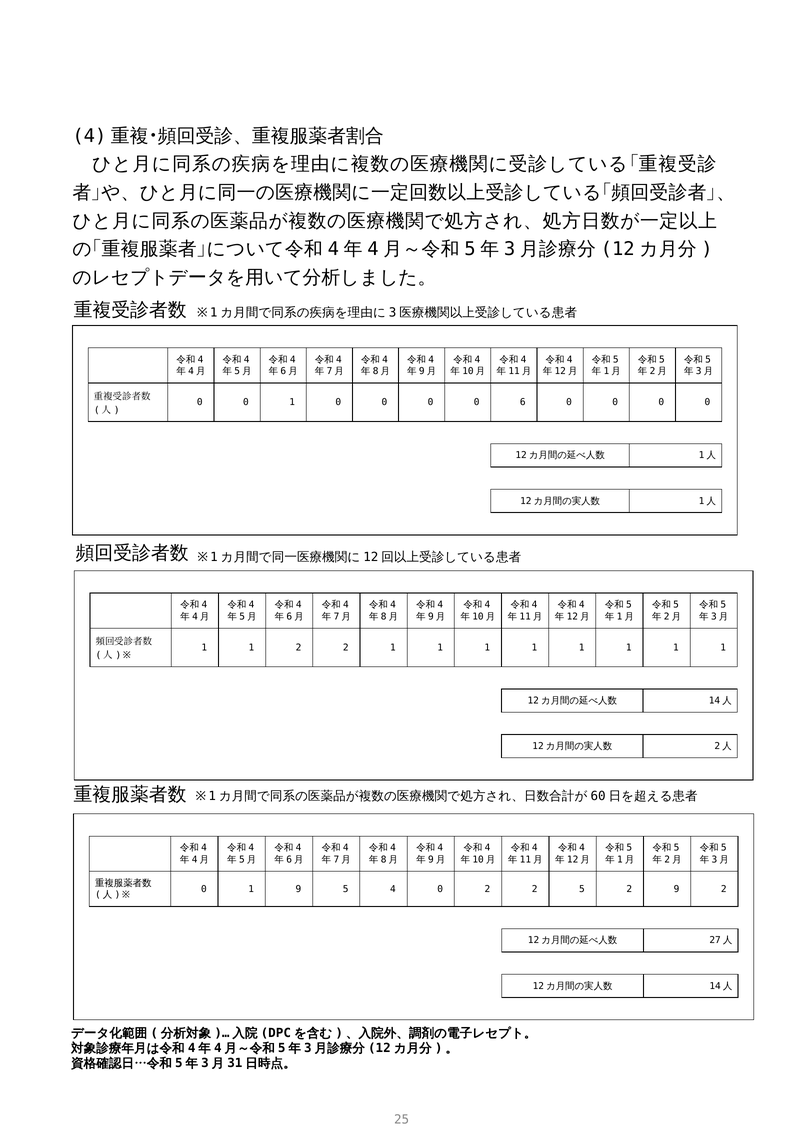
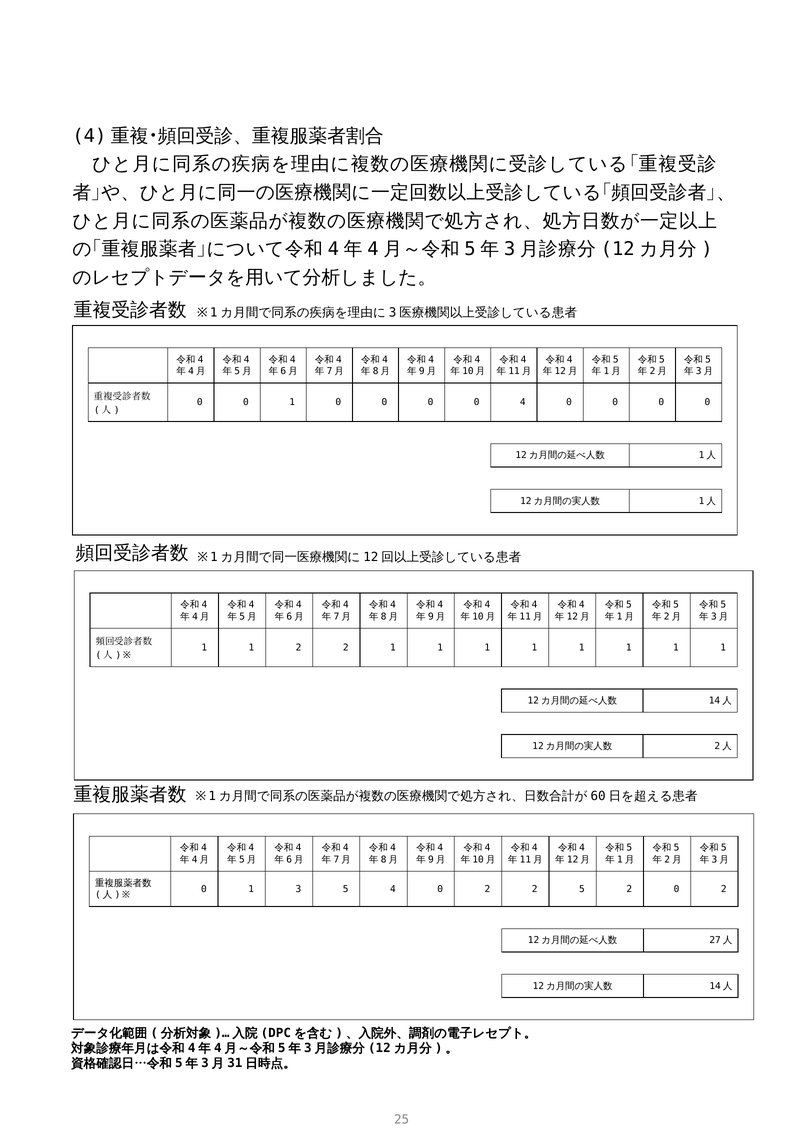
0 6: 6 -> 4
1 9: 9 -> 3
2 9: 9 -> 0
